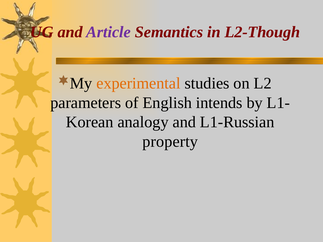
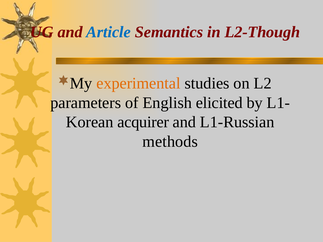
Article colour: purple -> blue
intends: intends -> elicited
analogy: analogy -> acquirer
property: property -> methods
